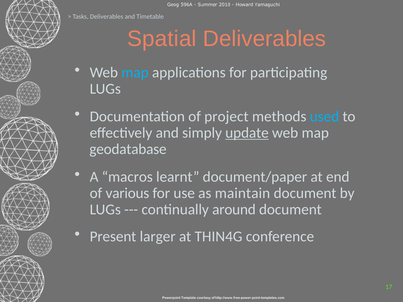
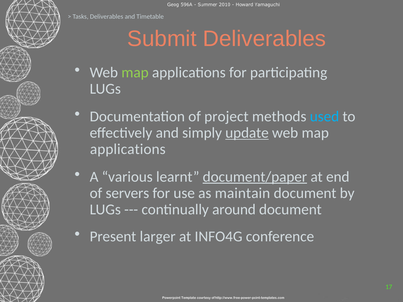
Spatial: Spatial -> Submit
map at (135, 73) colour: light blue -> light green
geodatabase at (128, 149): geodatabase -> applications
macros: macros -> various
document/paper underline: none -> present
various: various -> servers
THIN4G: THIN4G -> INFO4G
